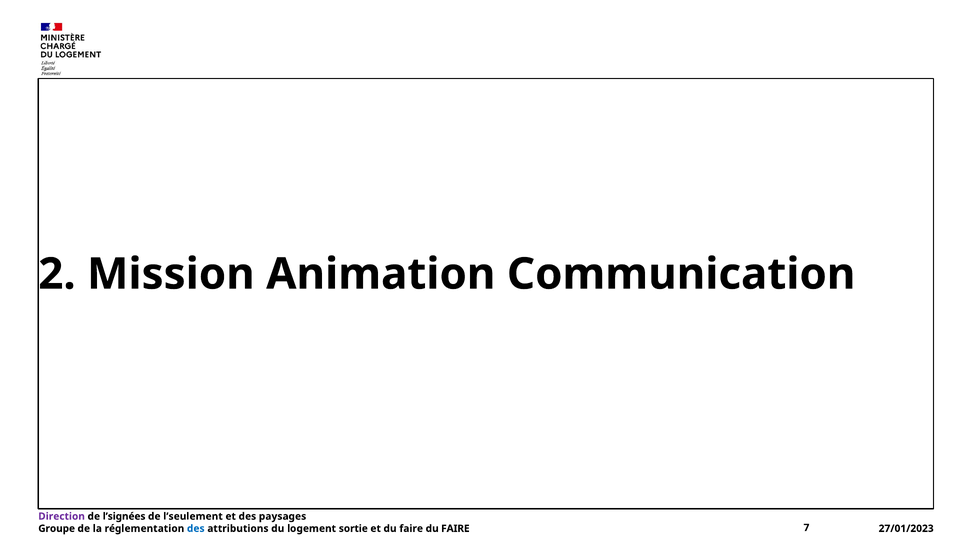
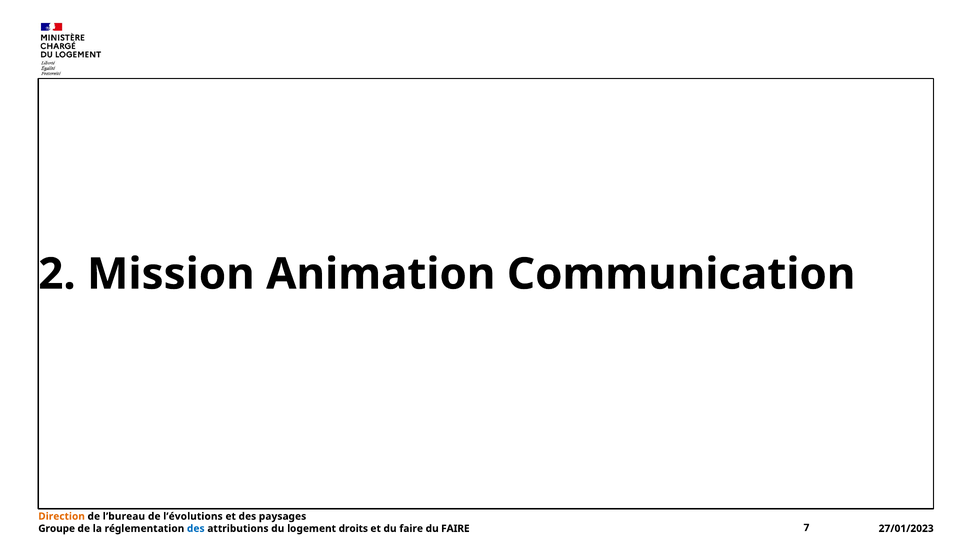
Direction colour: purple -> orange
l’signées: l’signées -> l’bureau
l’seulement: l’seulement -> l’évolutions
sortie: sortie -> droits
